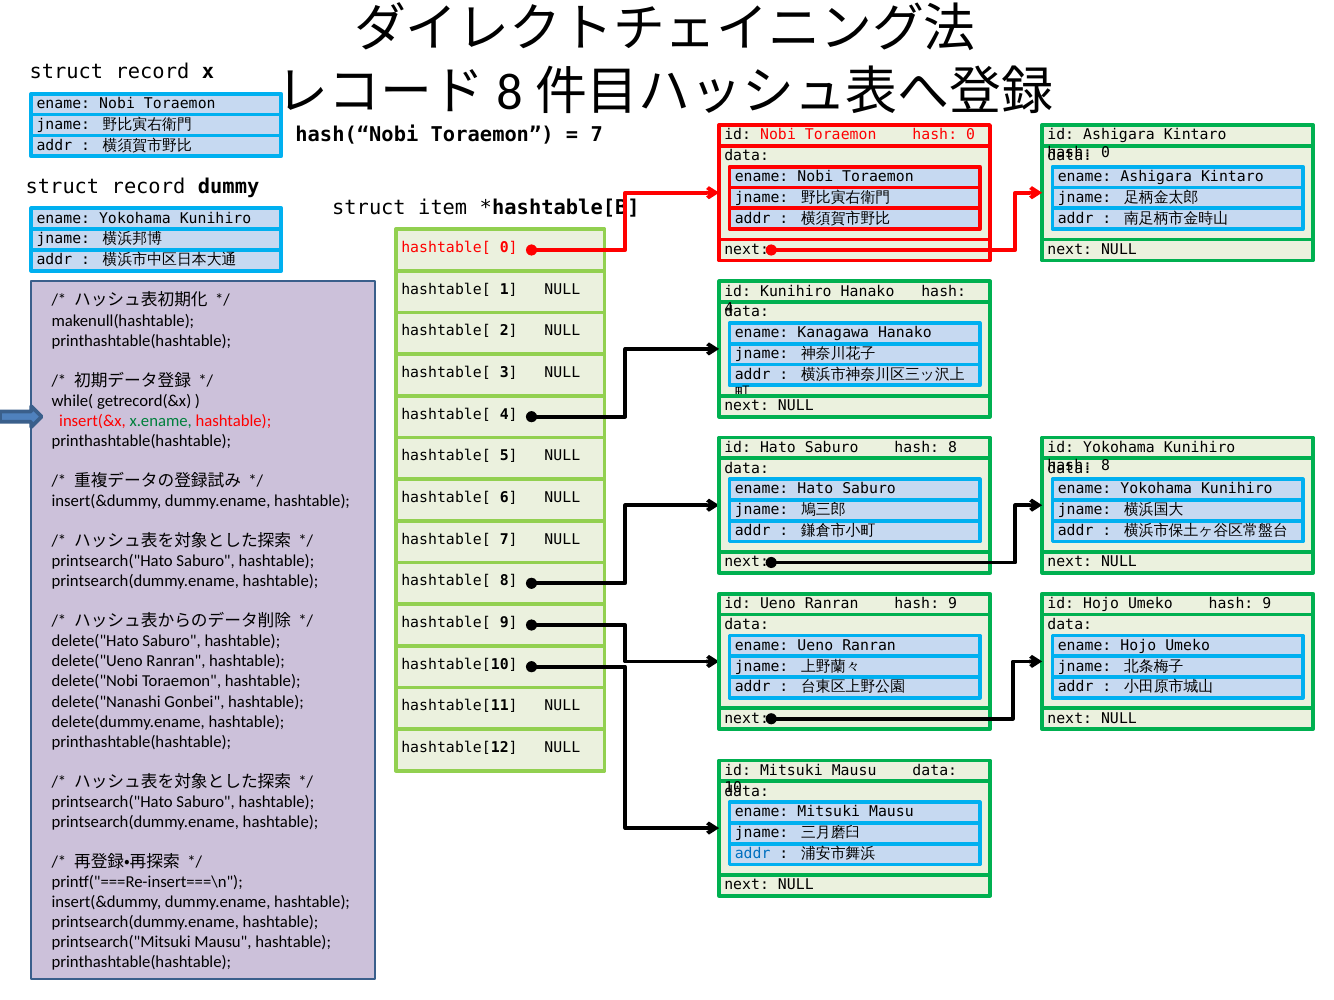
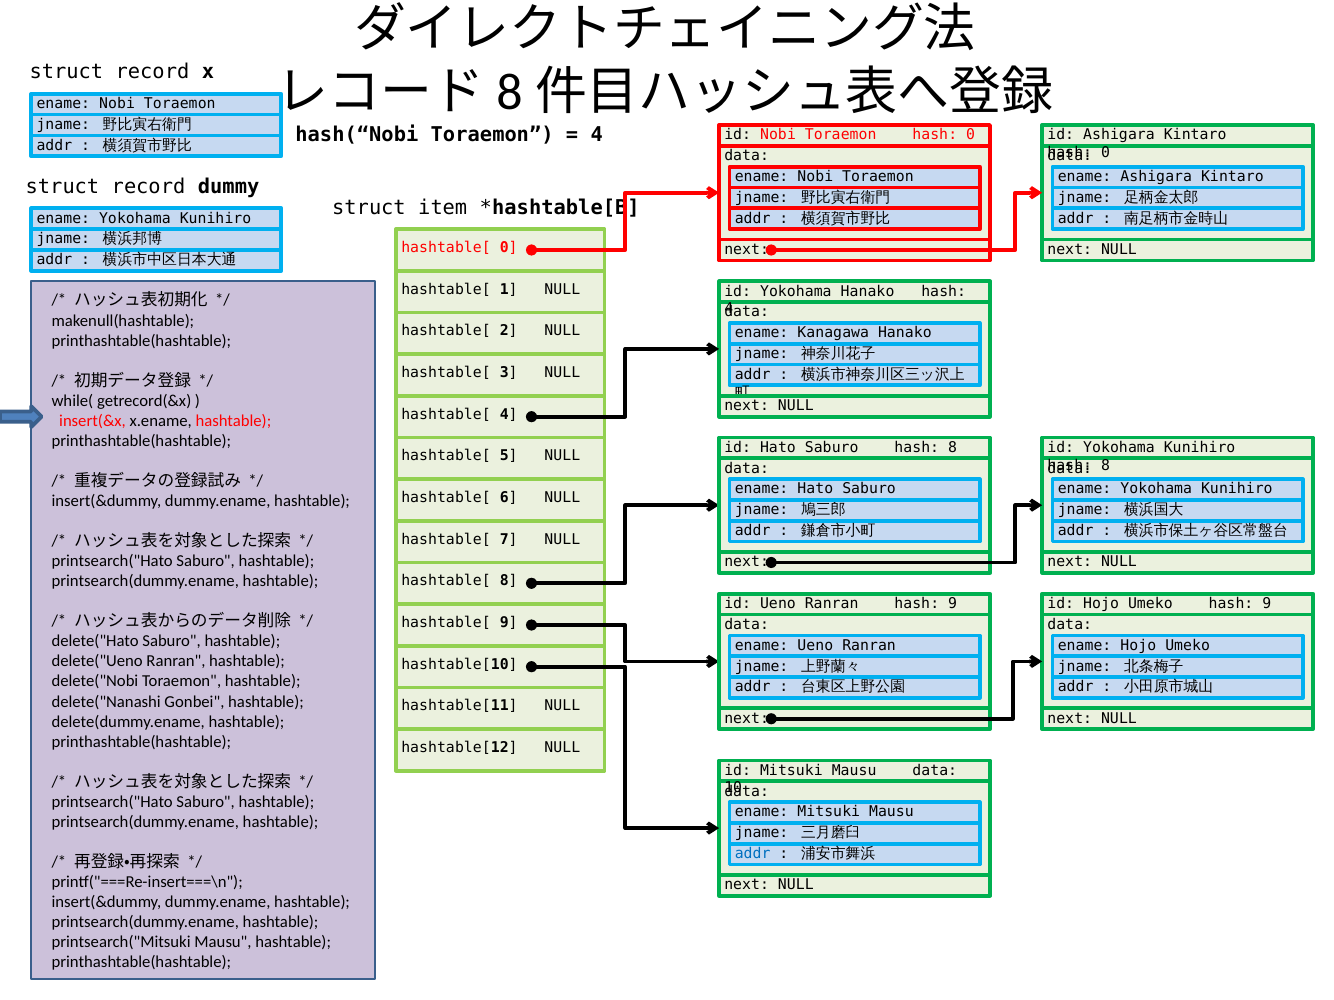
7 at (597, 135): 7 -> 4
Kunihiro at (796, 291): Kunihiro -> Yokohama
x.ename colour: green -> black
